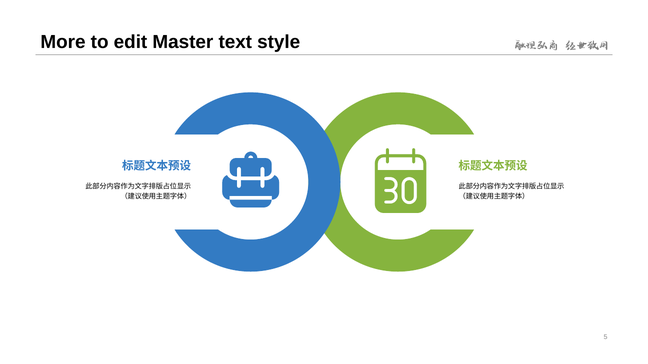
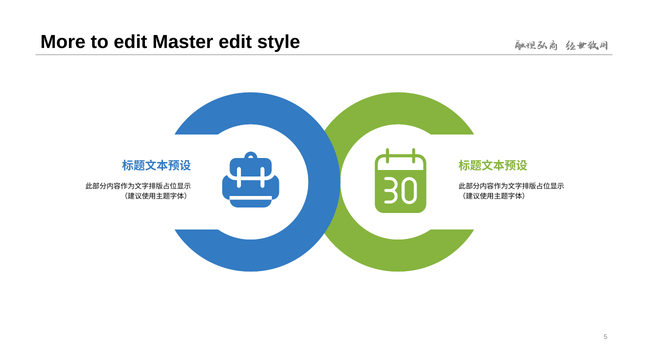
Master text: text -> edit
